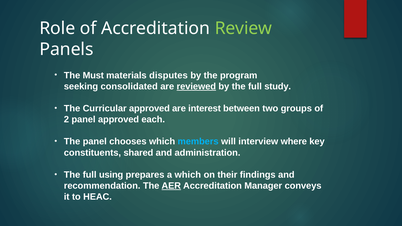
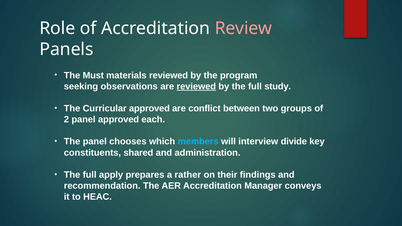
Review colour: light green -> pink
materials disputes: disputes -> reviewed
consolidated: consolidated -> observations
interest: interest -> conflict
where: where -> divide
using: using -> apply
a which: which -> rather
AER underline: present -> none
